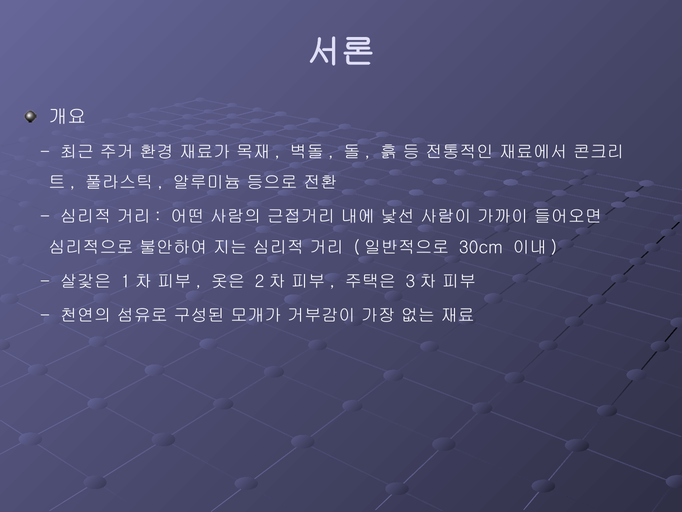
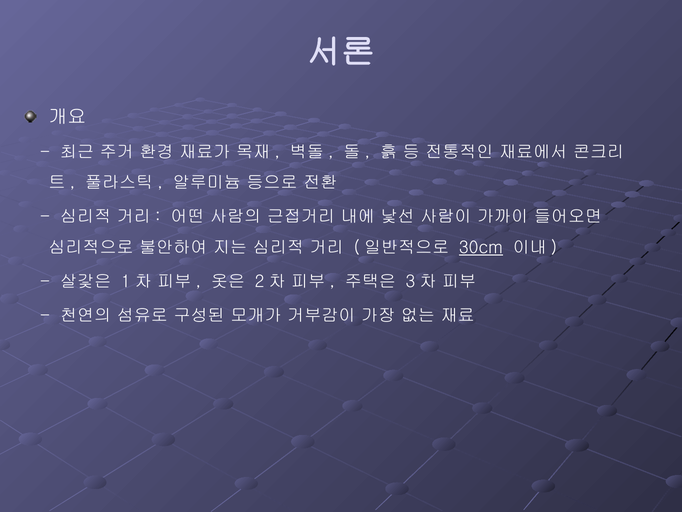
30cm underline: none -> present
